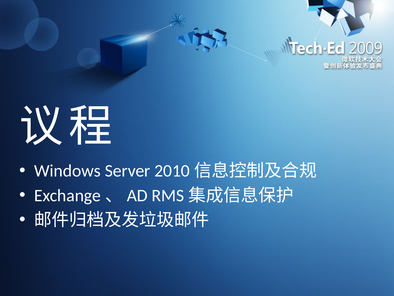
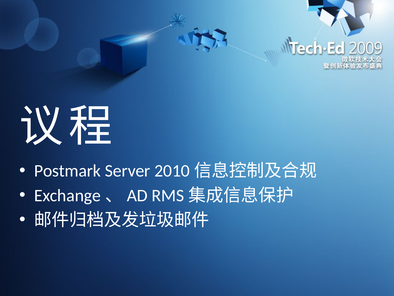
Windows: Windows -> Postmark
